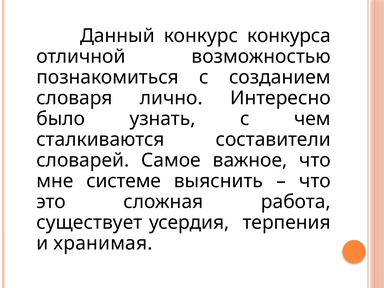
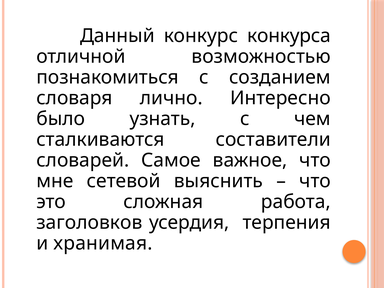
системе: системе -> сетевой
существует: существует -> заголовков
